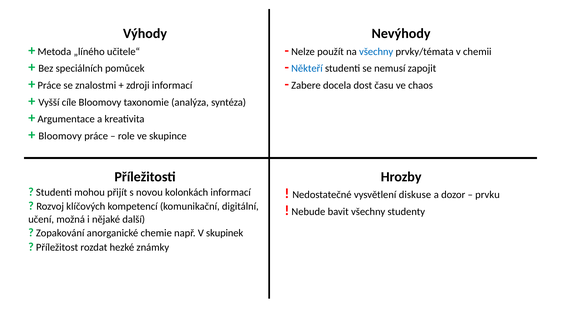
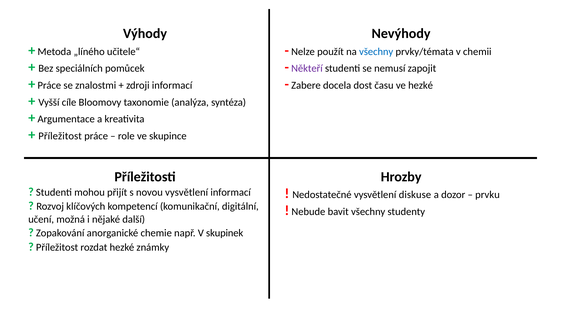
Někteří colour: blue -> purple
ve chaos: chaos -> hezké
Bloomovy at (60, 136): Bloomovy -> Příležitost
novou kolonkách: kolonkách -> vysvětlení
